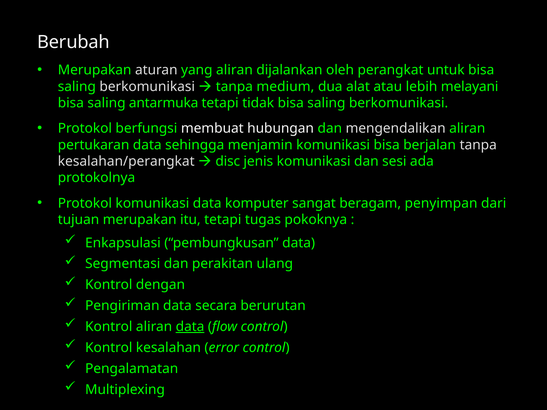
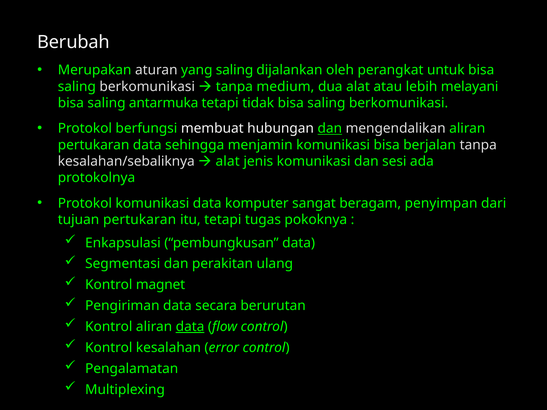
yang aliran: aliran -> saling
dan at (330, 129) underline: none -> present
kesalahan/perangkat: kesalahan/perangkat -> kesalahan/sebaliknya
disc at (228, 161): disc -> alat
tujuan merupakan: merupakan -> pertukaran
dengan: dengan -> magnet
